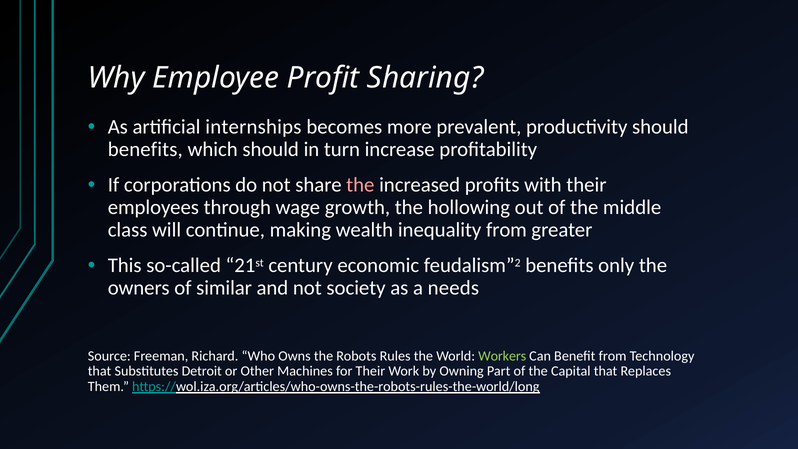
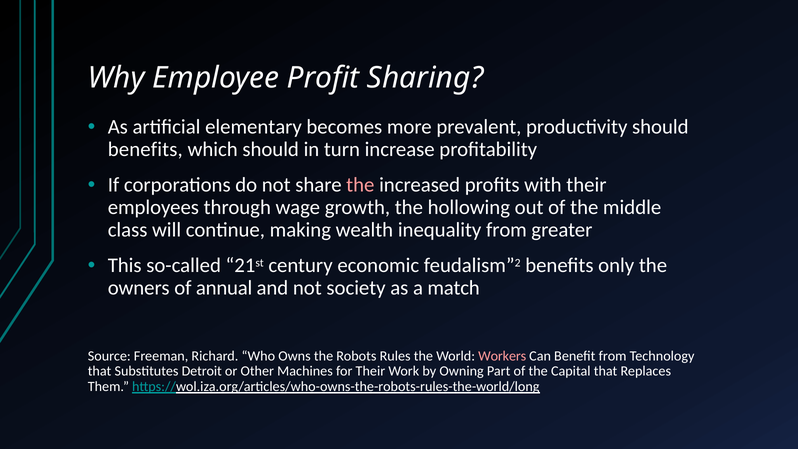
internships: internships -> elementary
similar: similar -> annual
needs: needs -> match
Workers colour: light green -> pink
